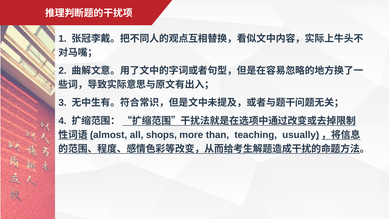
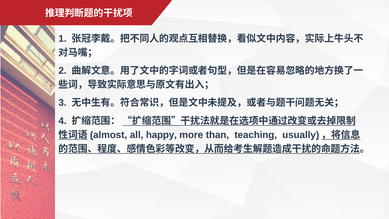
shops: shops -> happy
